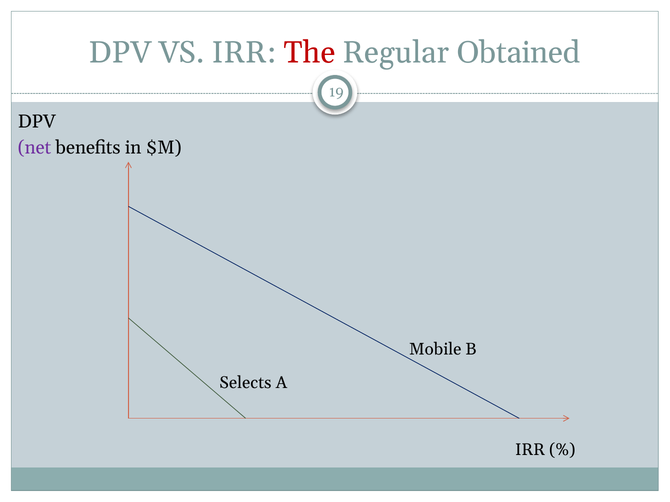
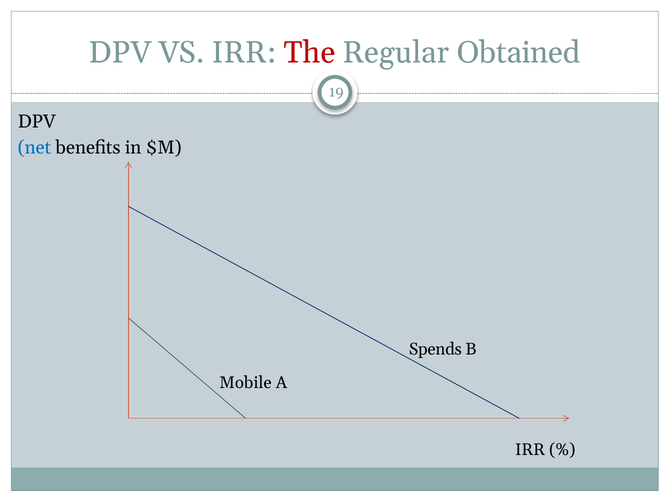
net colour: purple -> blue
Mobile: Mobile -> Spends
Selects: Selects -> Mobile
